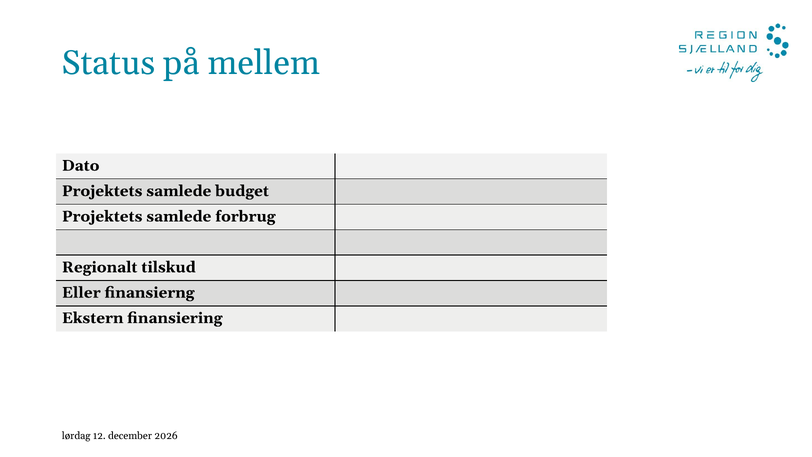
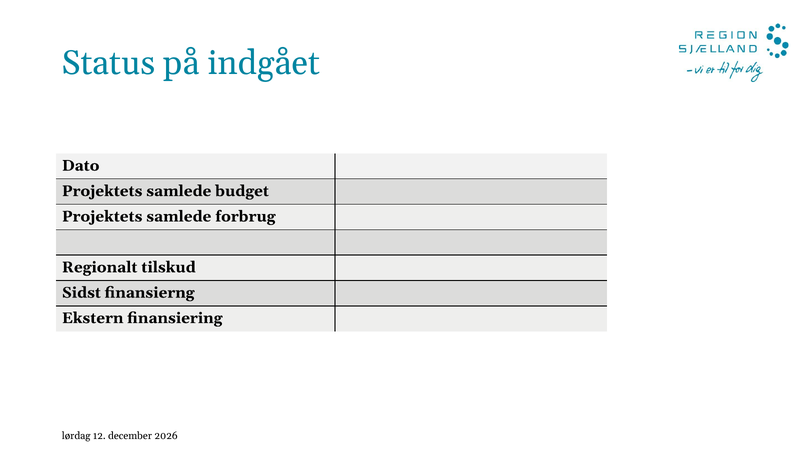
mellem: mellem -> indgået
Eller: Eller -> Sidst
